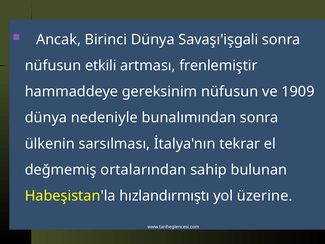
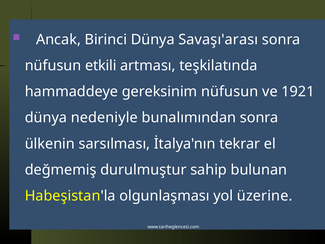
Savaşı'işgali: Savaşı'işgali -> Savaşı'arası
frenlemiştir: frenlemiştir -> teşkilatında
1909: 1909 -> 1921
ortalarından: ortalarından -> durulmuştur
hızlandırmıştı: hızlandırmıştı -> olgunlaşması
